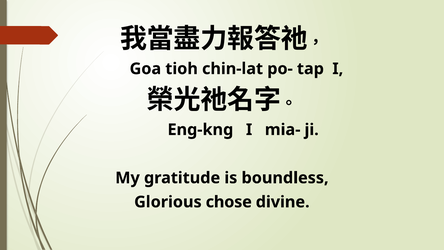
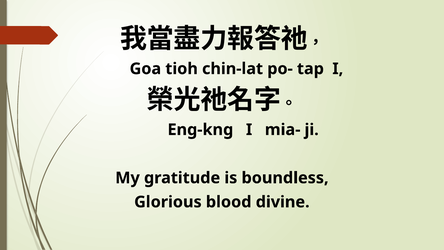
chose: chose -> blood
